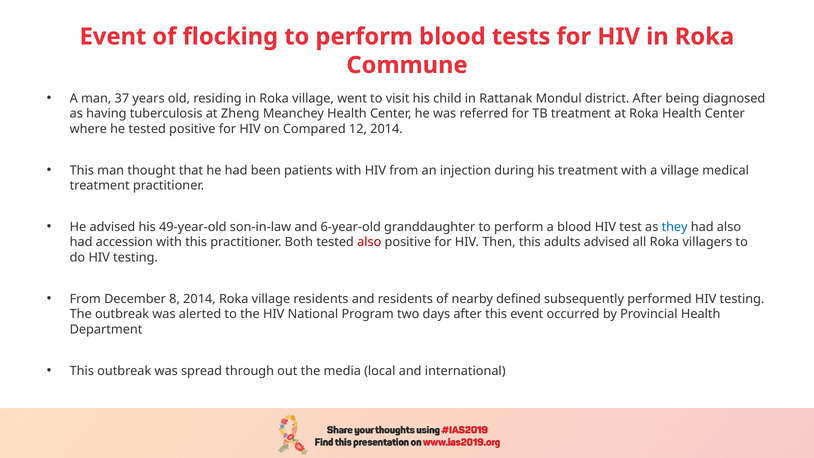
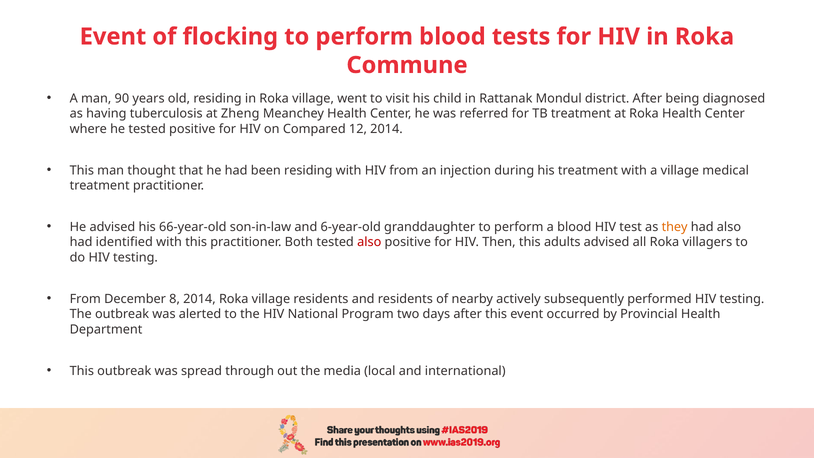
37: 37 -> 90
been patients: patients -> residing
49-year-old: 49-year-old -> 66-year-old
they colour: blue -> orange
accession: accession -> identified
defined: defined -> actively
